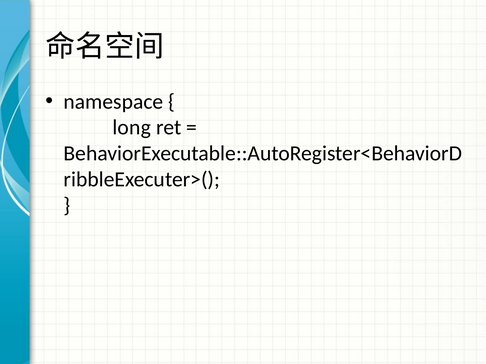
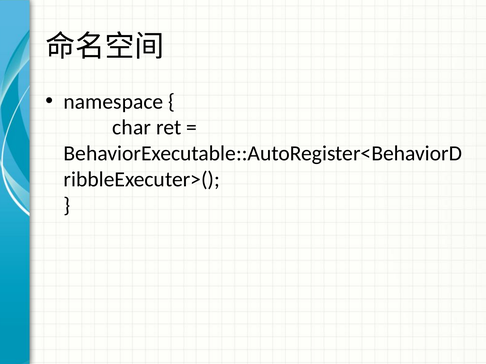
long: long -> char
